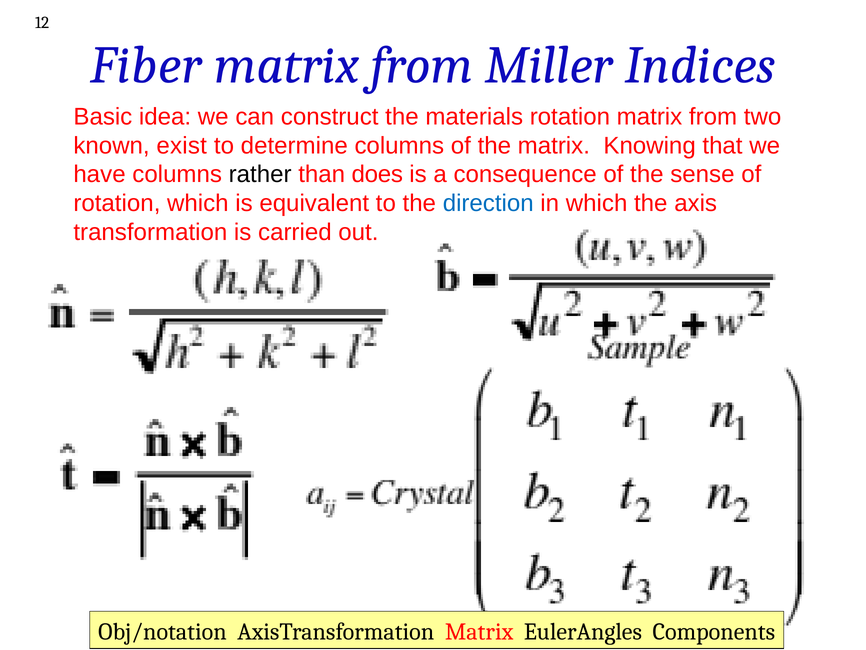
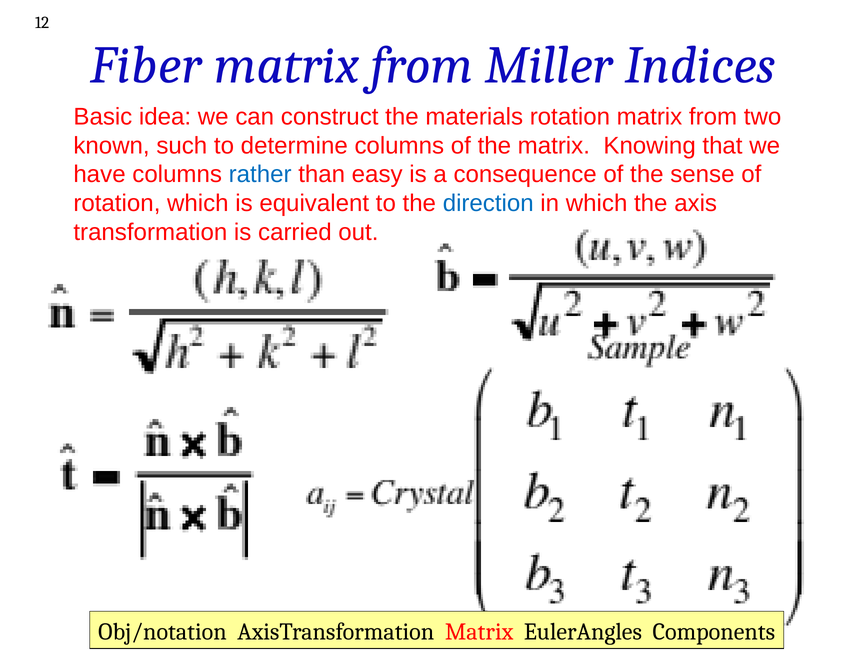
exist: exist -> such
rather colour: black -> blue
does: does -> easy
